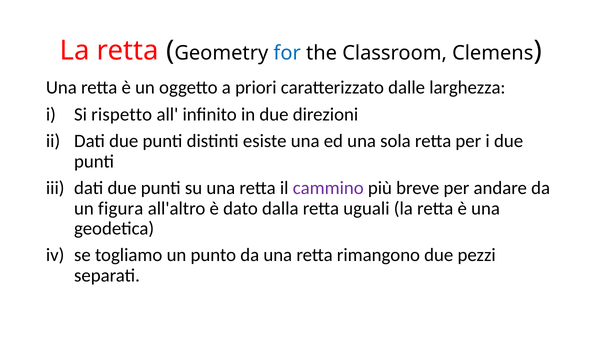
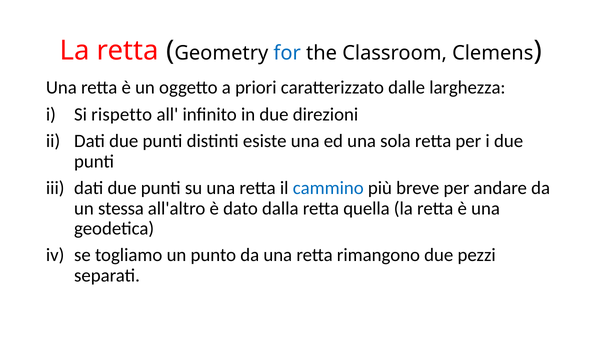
cammino colour: purple -> blue
figura: figura -> stessa
uguali: uguali -> quella
